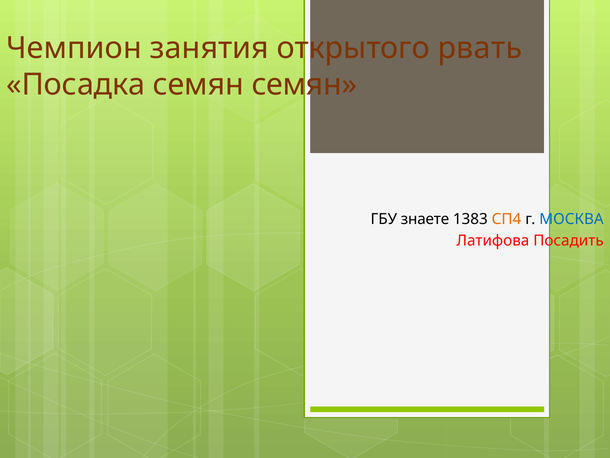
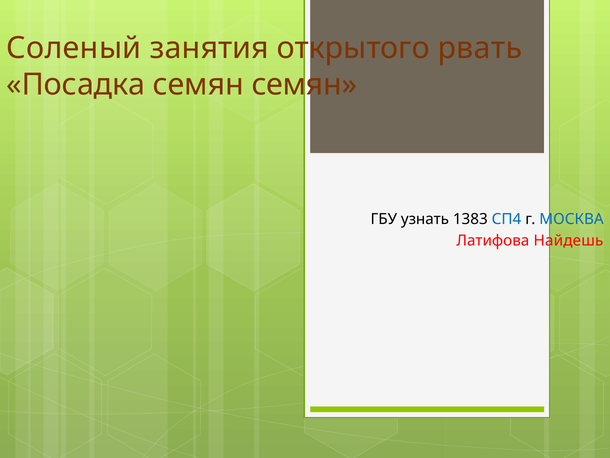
Чемпион: Чемпион -> Соленый
знаете: знаете -> узнать
СП4 colour: orange -> blue
Посадить: Посадить -> Найдешь
